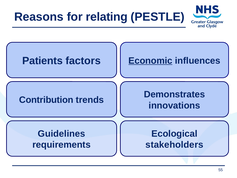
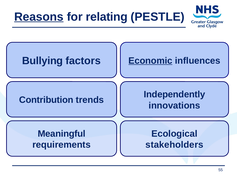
Reasons underline: none -> present
Patients: Patients -> Bullying
Demonstrates: Demonstrates -> Independently
Guidelines: Guidelines -> Meaningful
